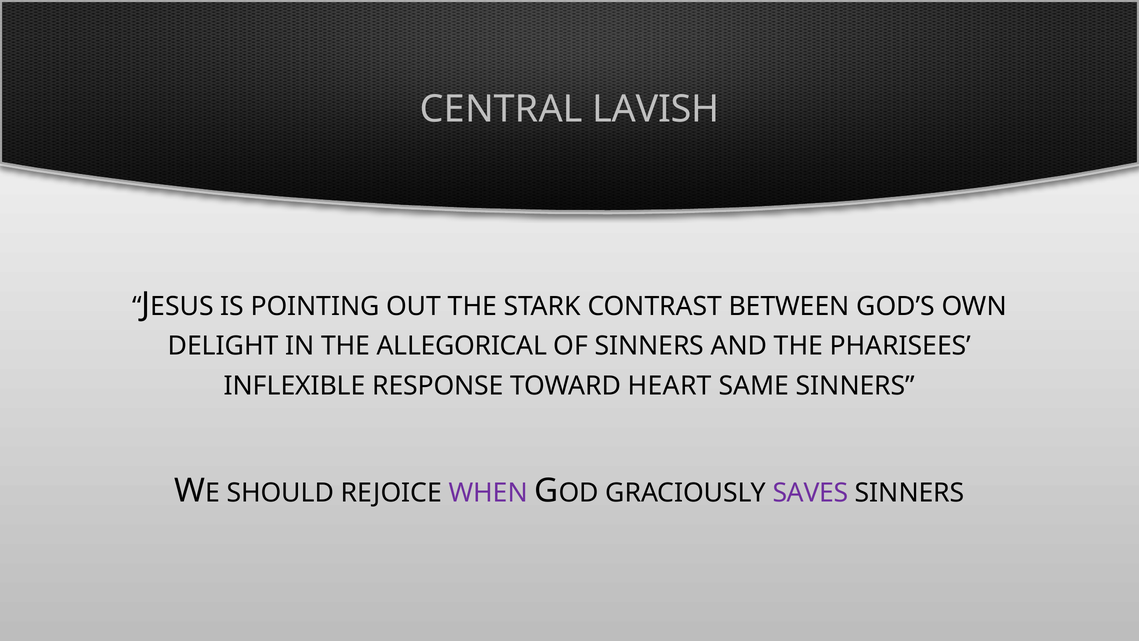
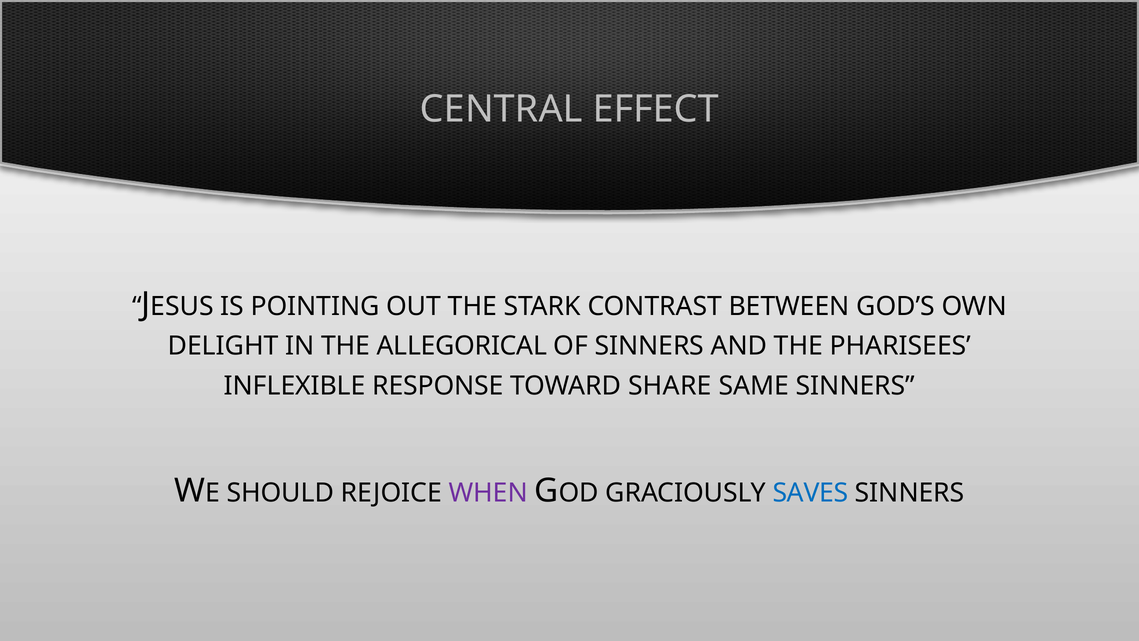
LAVISH: LAVISH -> EFFECT
HEART: HEART -> SHARE
SAVES colour: purple -> blue
